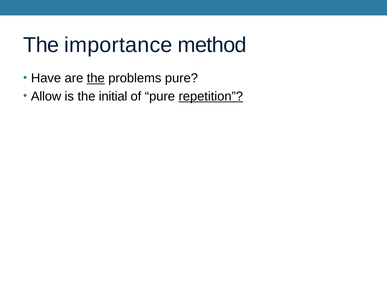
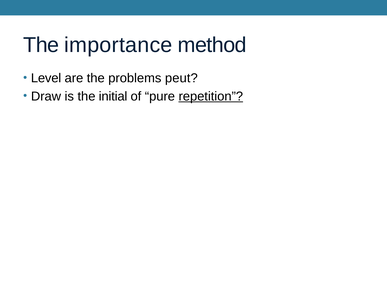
Have: Have -> Level
the at (96, 78) underline: present -> none
problems pure: pure -> peut
Allow: Allow -> Draw
